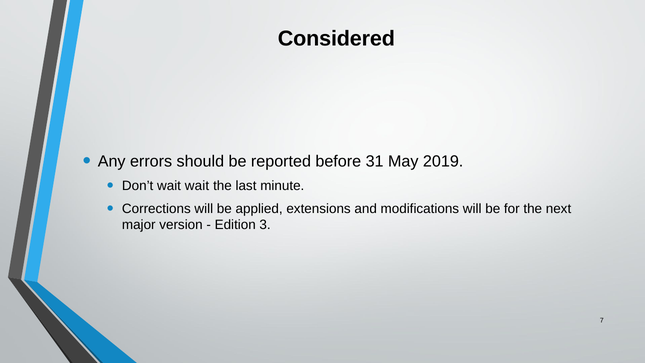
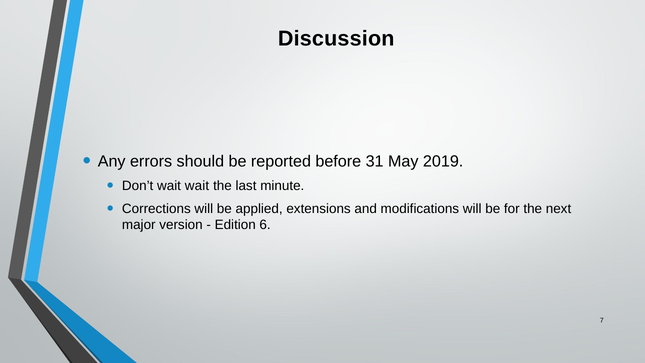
Considered: Considered -> Discussion
3: 3 -> 6
